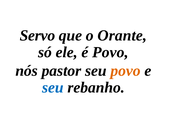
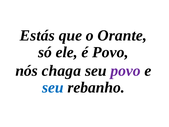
Servo: Servo -> Estás
pastor: pastor -> chaga
povo at (125, 71) colour: orange -> purple
